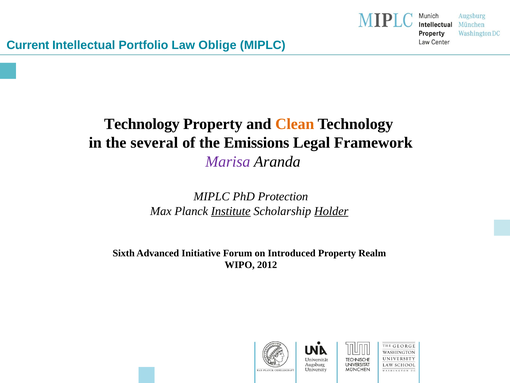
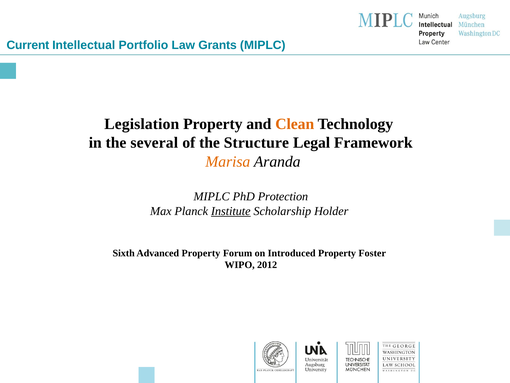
Oblige: Oblige -> Grants
Technology at (142, 124): Technology -> Legislation
Emissions: Emissions -> Structure
Marisa colour: purple -> orange
Holder underline: present -> none
Advanced Initiative: Initiative -> Property
Realm: Realm -> Foster
